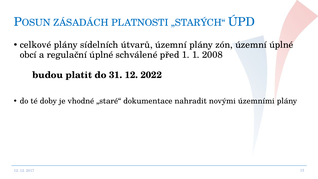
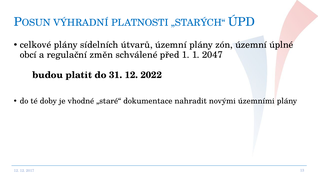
ZÁSADÁCH: ZÁSADÁCH -> VÝHRADNÍ
regulační úplné: úplné -> změn
2008: 2008 -> 2047
